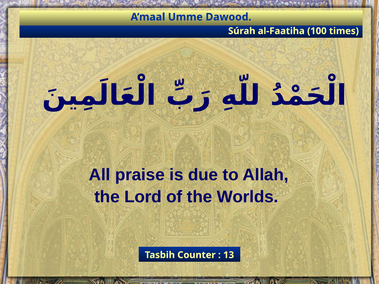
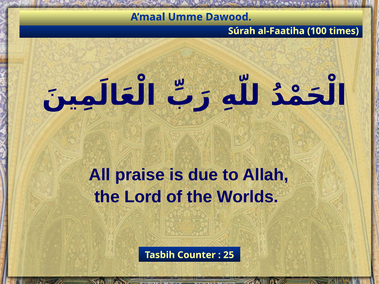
13: 13 -> 25
